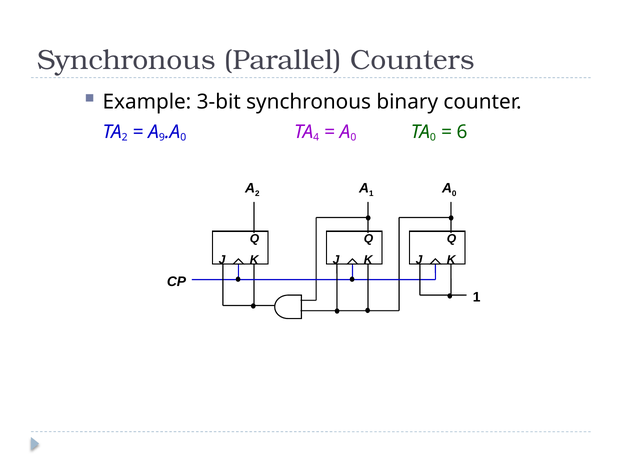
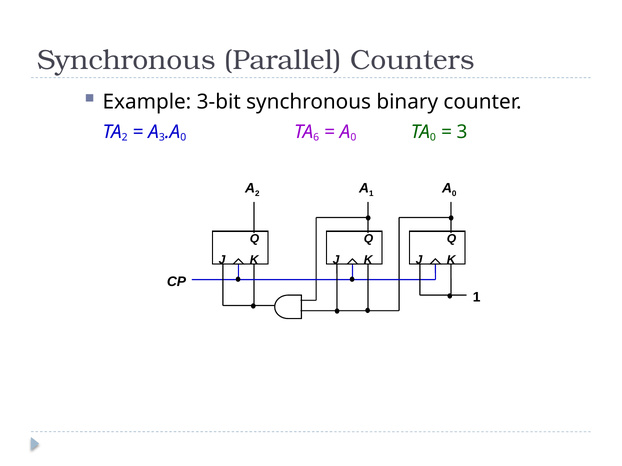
9 at (162, 138): 9 -> 3
4: 4 -> 6
6 at (462, 132): 6 -> 3
